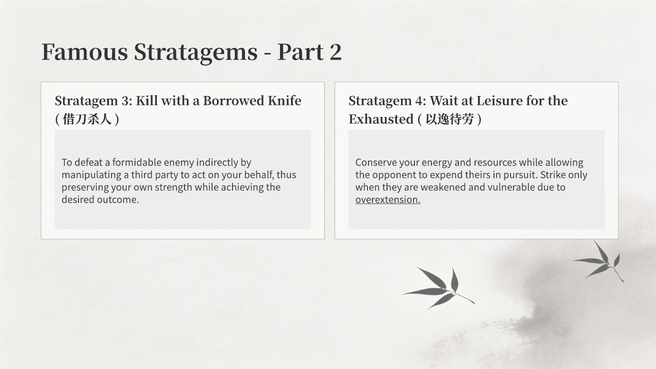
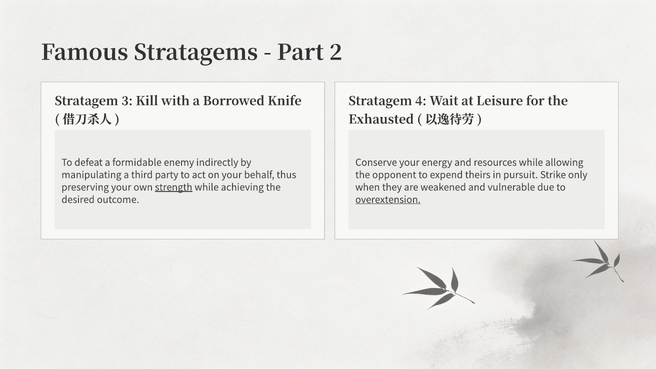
strength underline: none -> present
